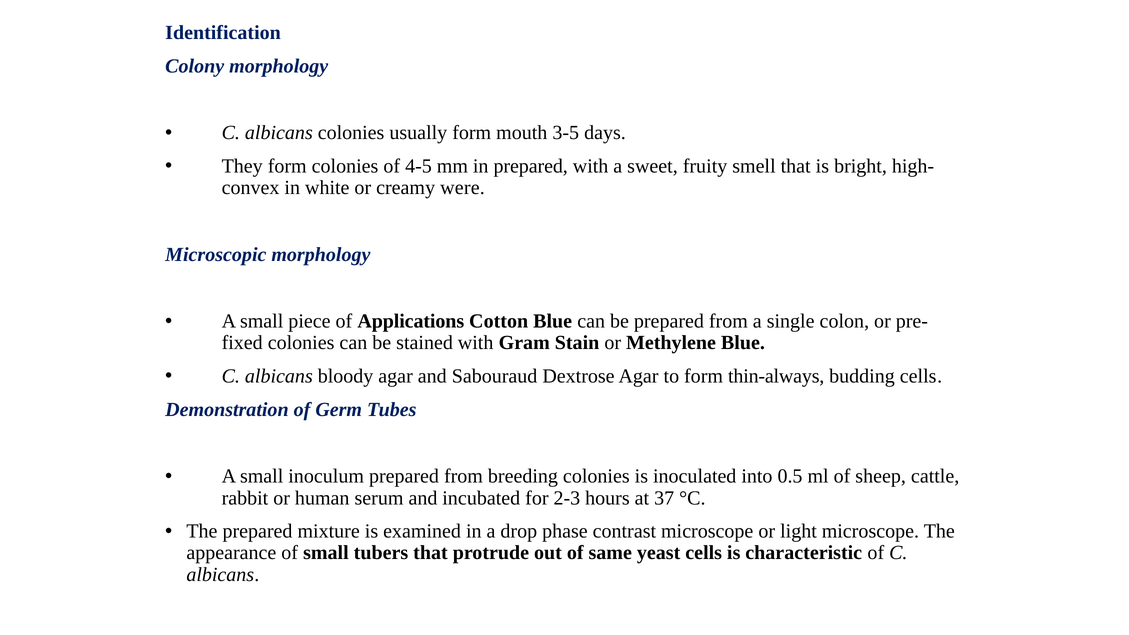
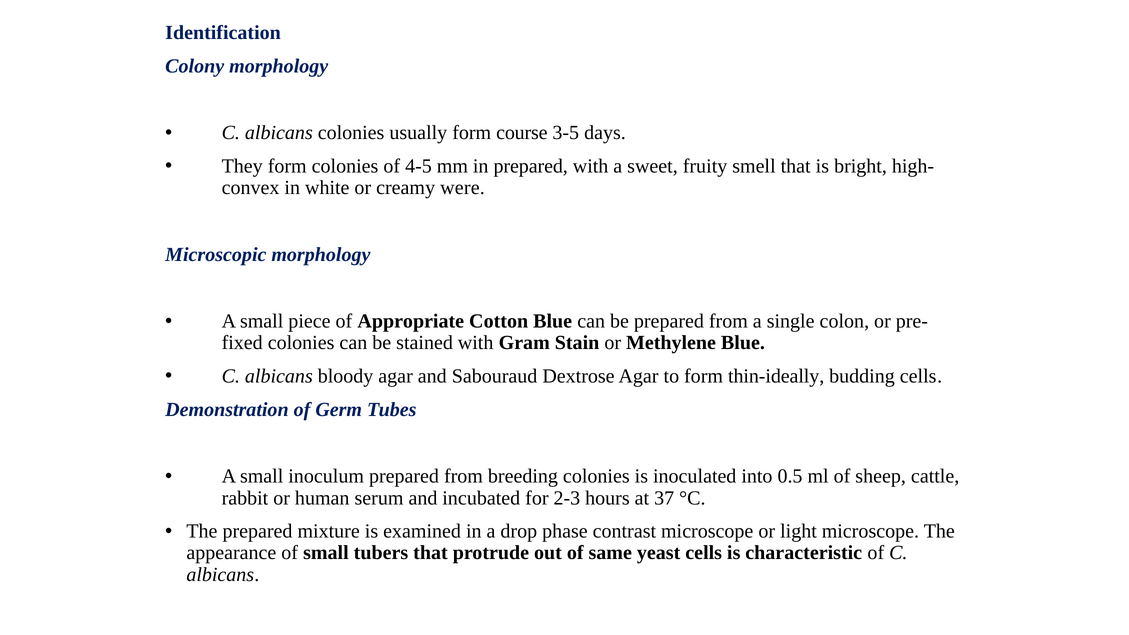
mouth: mouth -> course
Applications: Applications -> Appropriate
thin-always: thin-always -> thin-ideally
